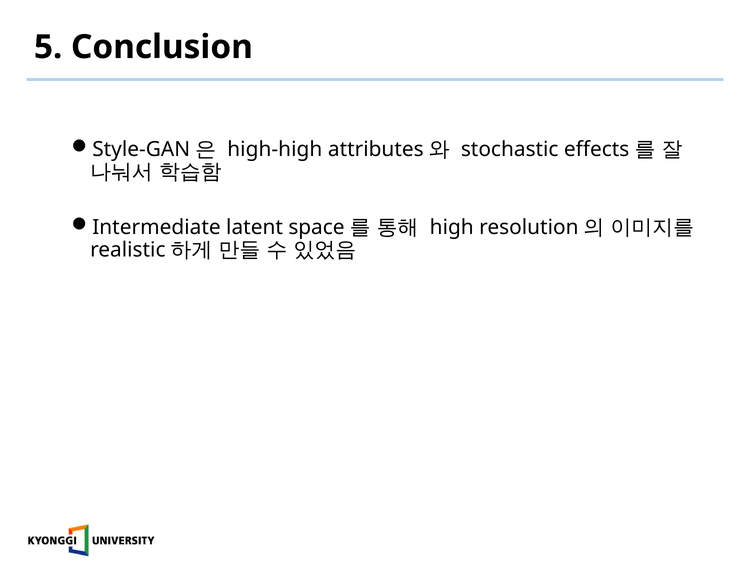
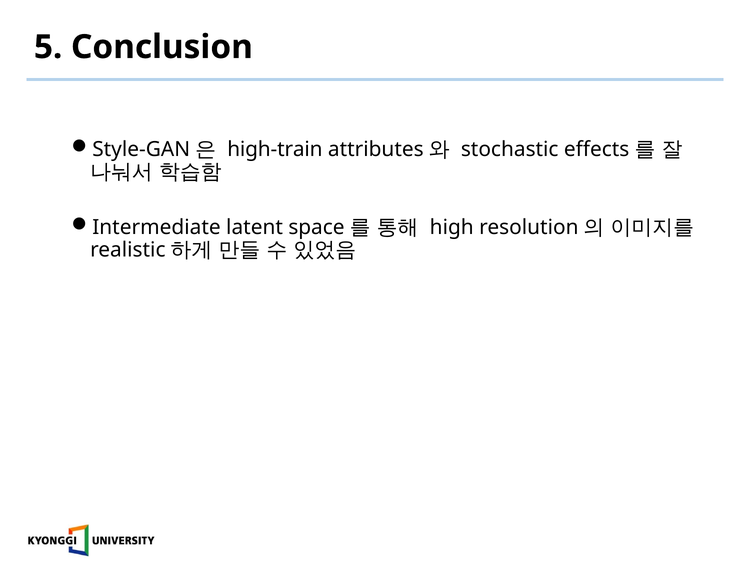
high-high: high-high -> high-train
